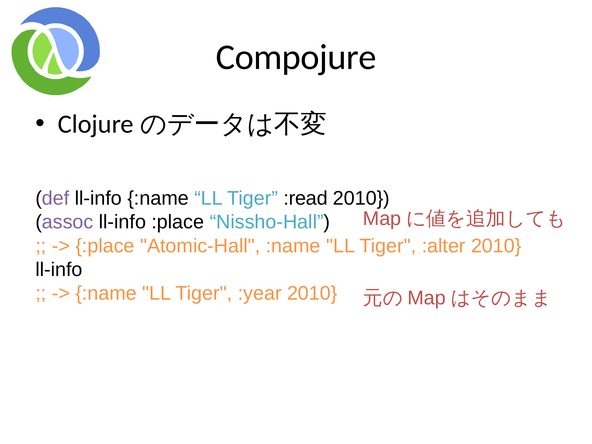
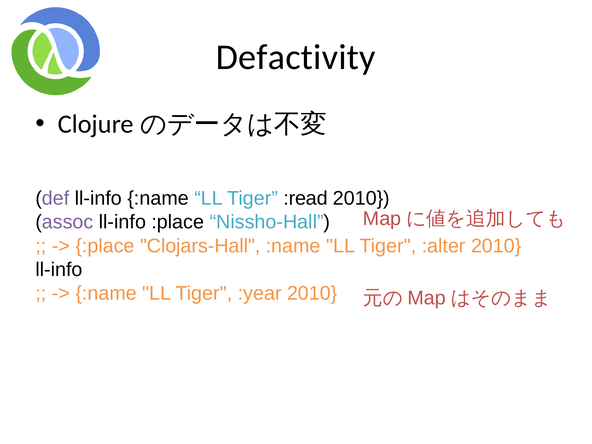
Compojure: Compojure -> Defactivity
Atomic-Hall: Atomic-Hall -> Clojars-Hall
